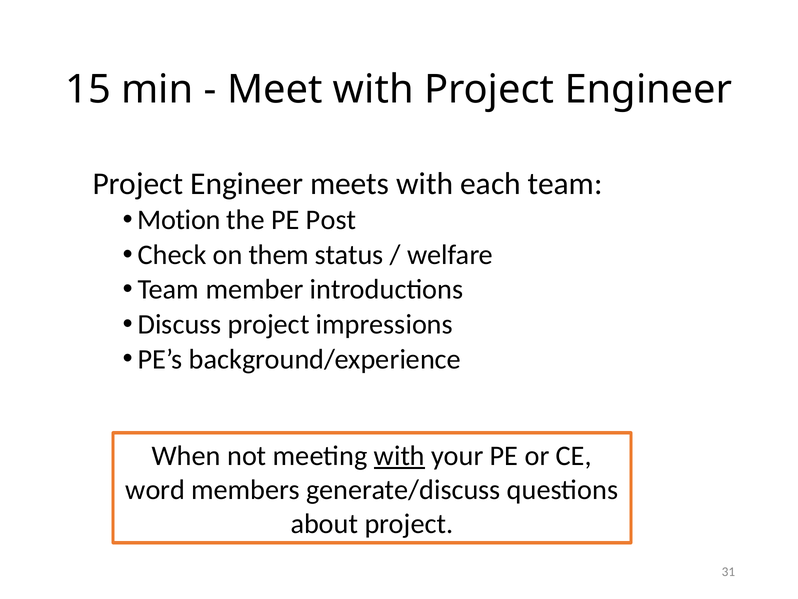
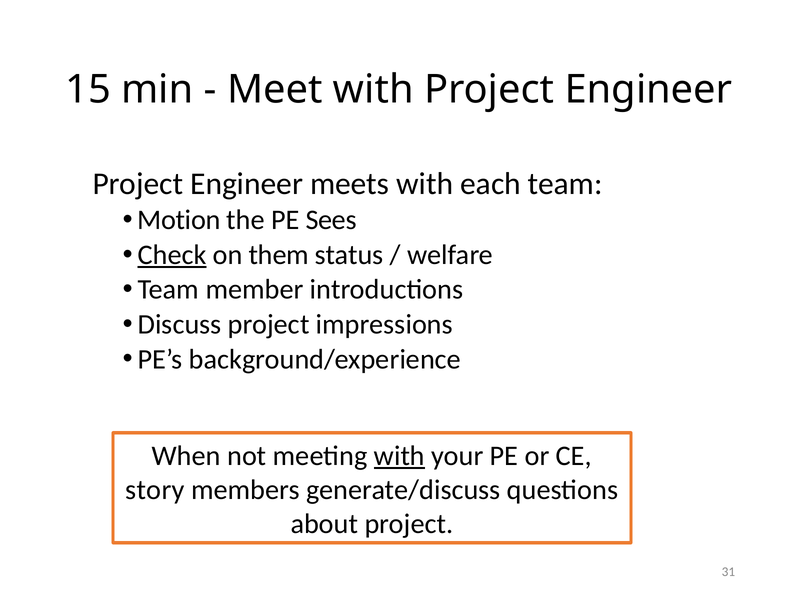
Post: Post -> Sees
Check underline: none -> present
word: word -> story
